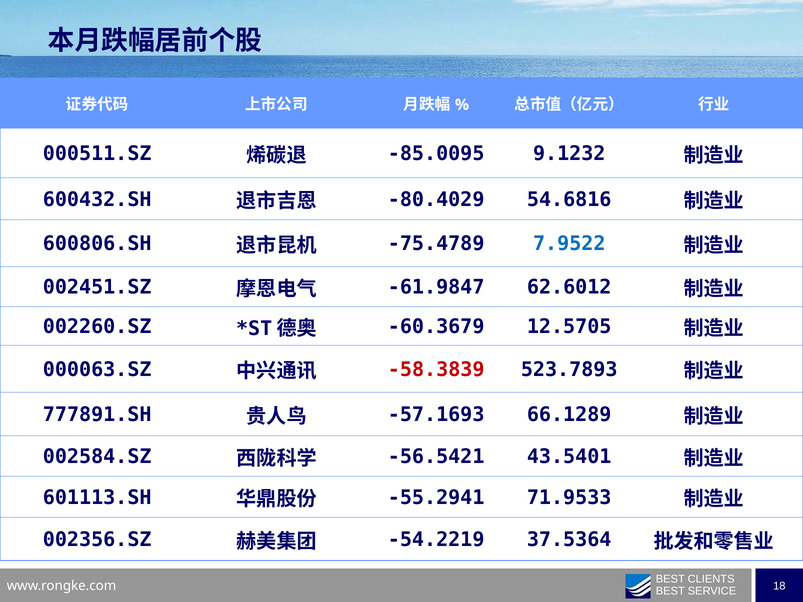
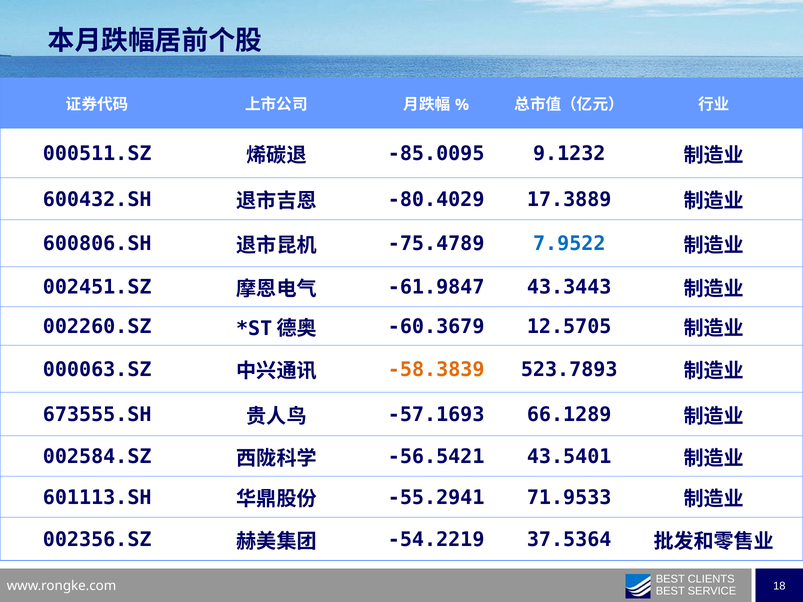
54.6816: 54.6816 -> 17.3889
62.6012: 62.6012 -> 43.3443
-58.3839 colour: red -> orange
777891.SH: 777891.SH -> 673555.SH
